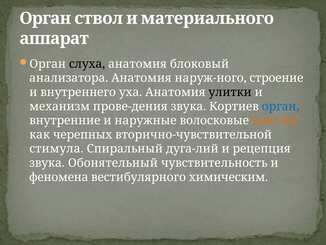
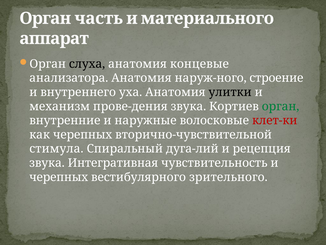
ствол: ствол -> часть
блоковый: блоковый -> концевые
орган at (281, 106) colour: blue -> green
клет-ки colour: orange -> red
Обонятельный: Обонятельный -> Интегративная
феномена at (59, 177): феномена -> черепных
химическим: химическим -> зрительного
